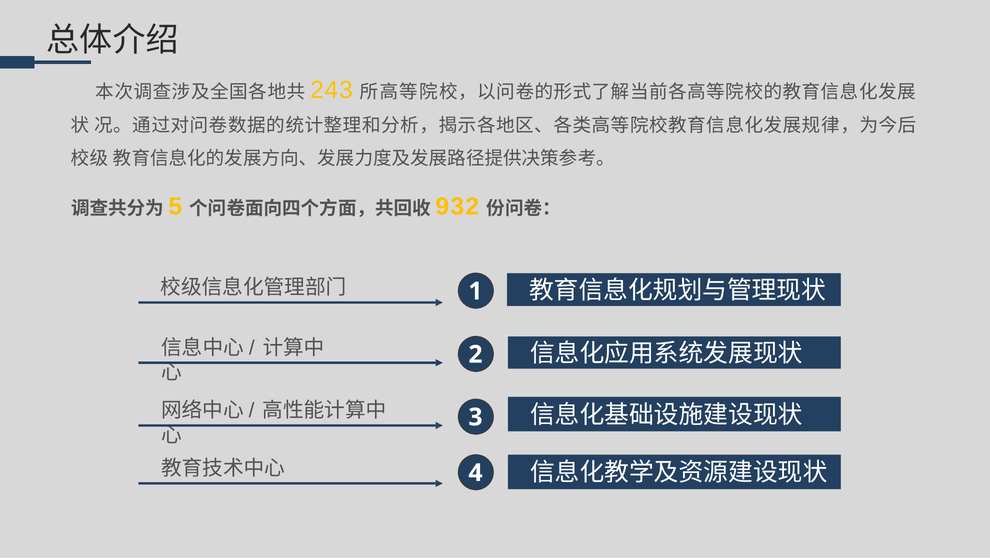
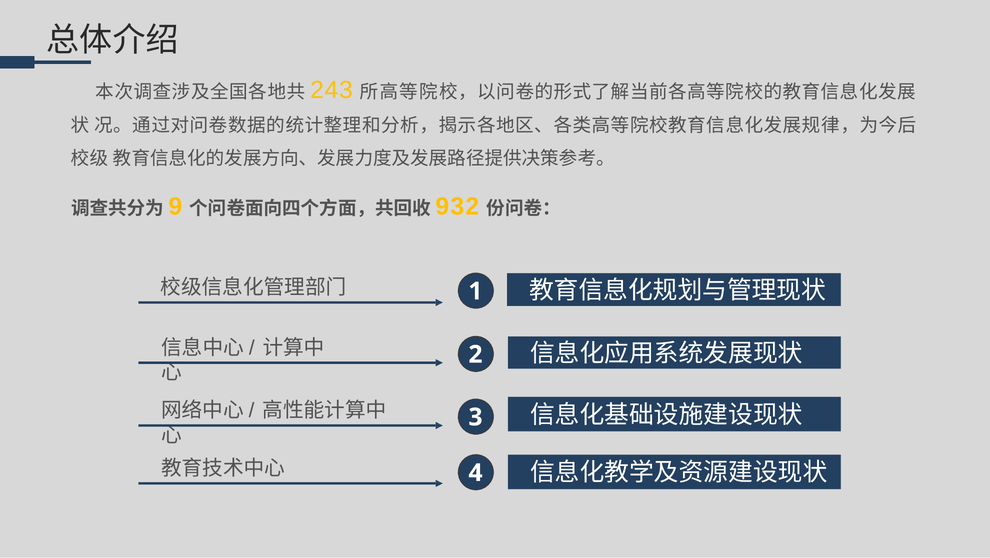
5: 5 -> 9
